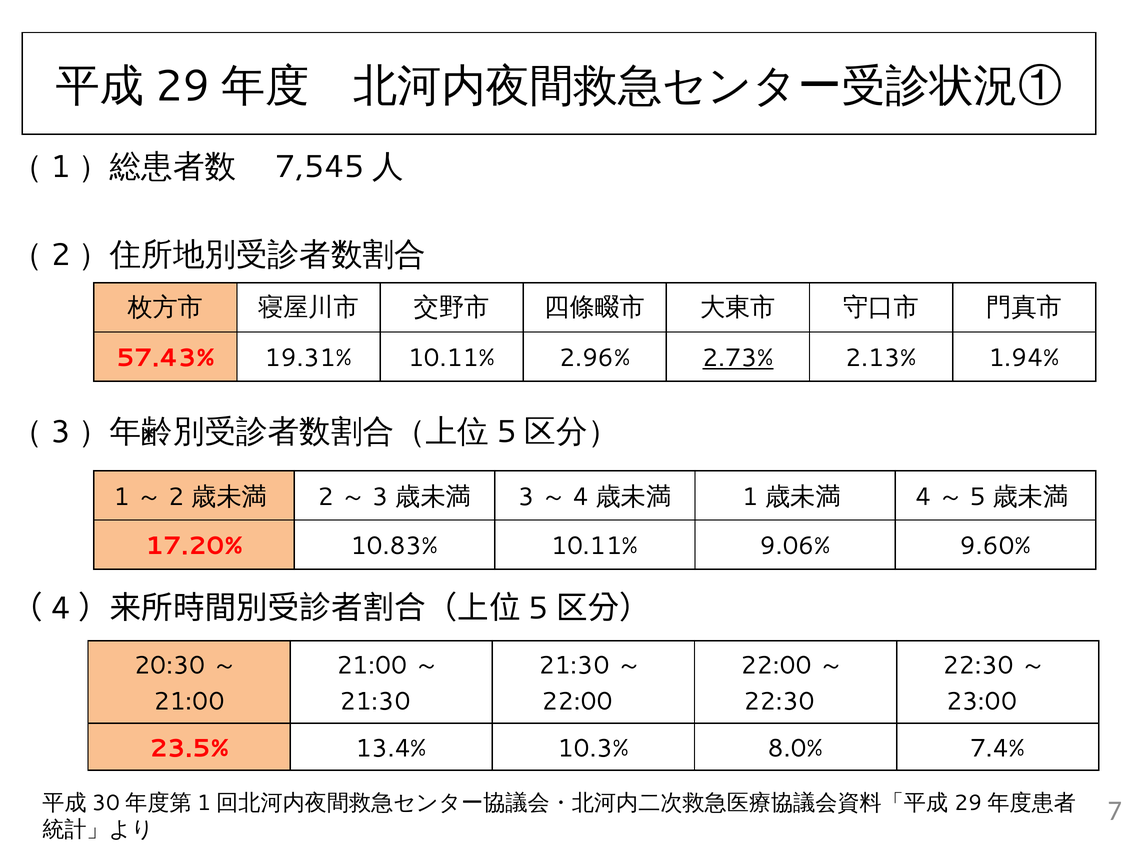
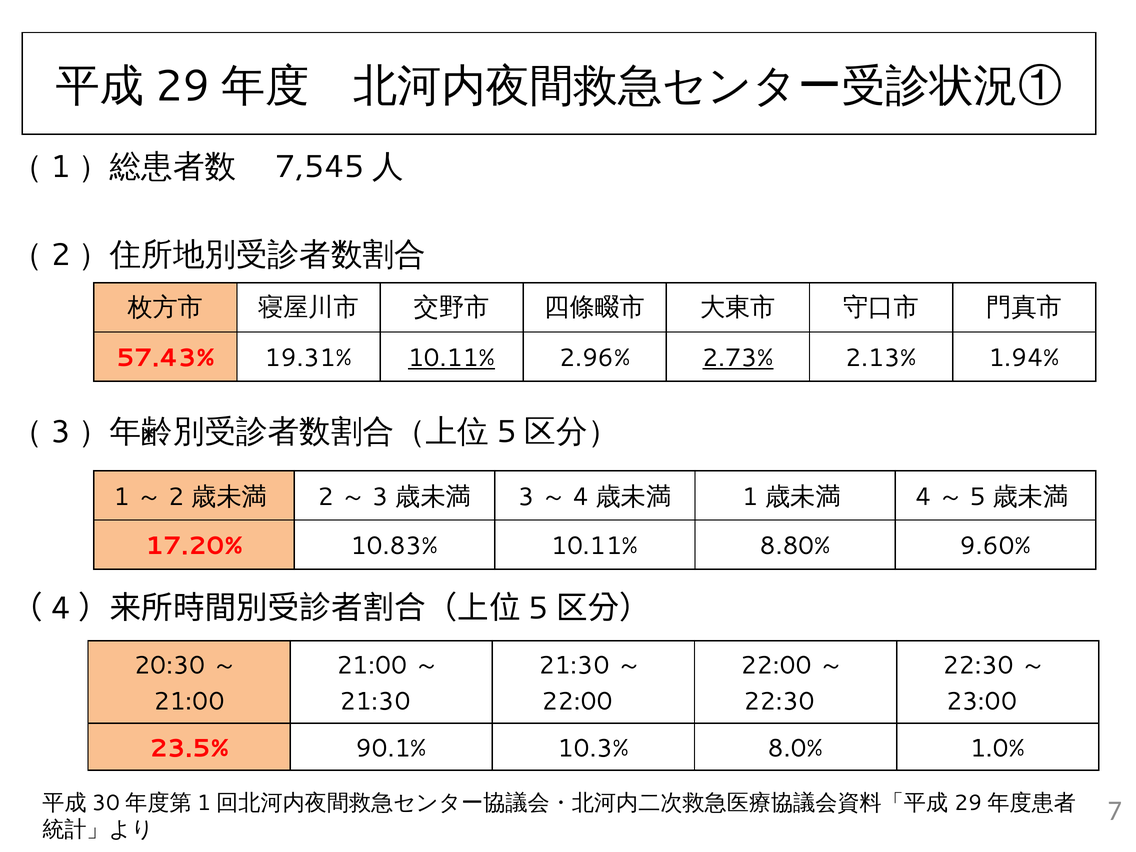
10.11% at (452, 358) underline: none -> present
9.06%: 9.06% -> 8.80%
13.4%: 13.4% -> 90.1%
7.4%: 7.4% -> 1.0%
